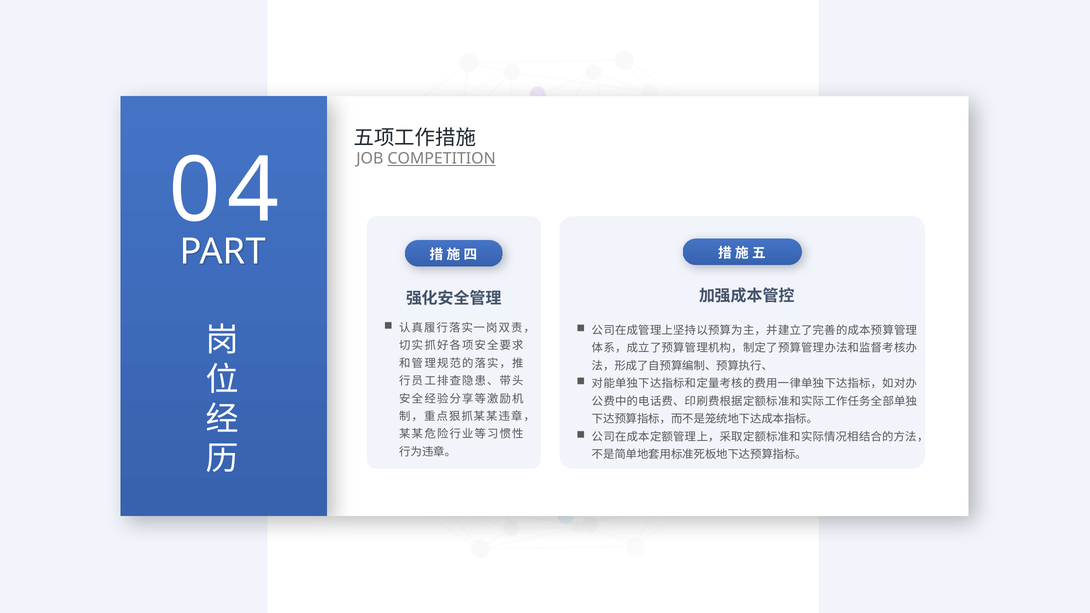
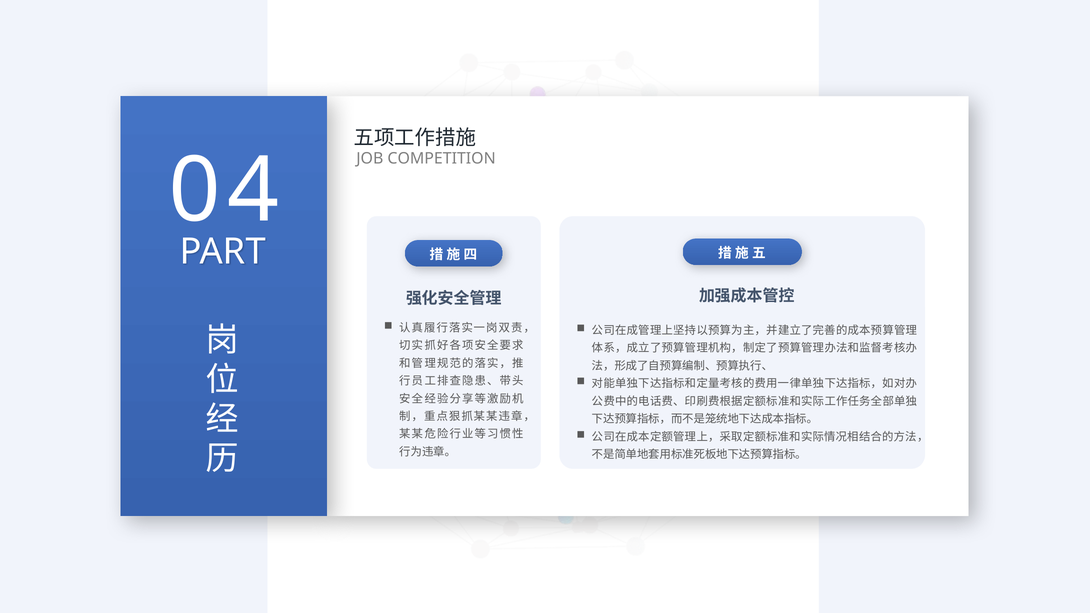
COMPETITION underline: present -> none
